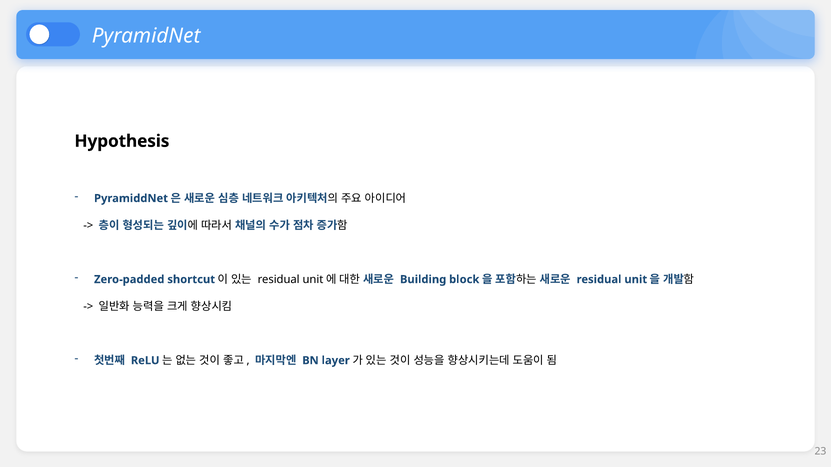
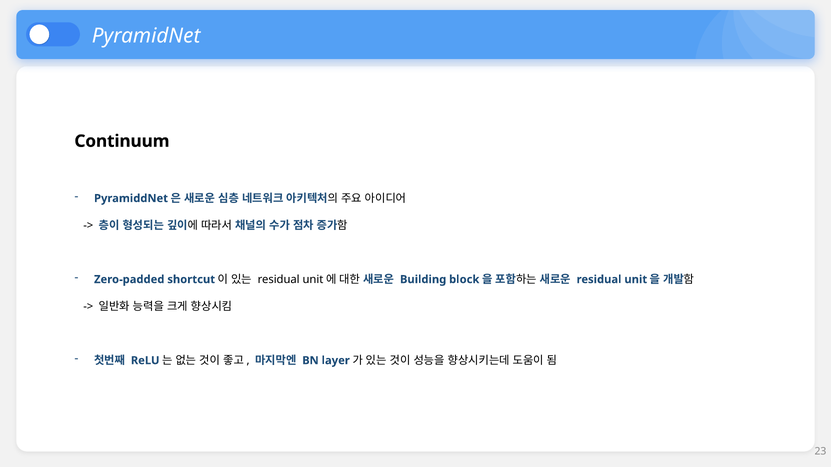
Hypothesis: Hypothesis -> Continuum
